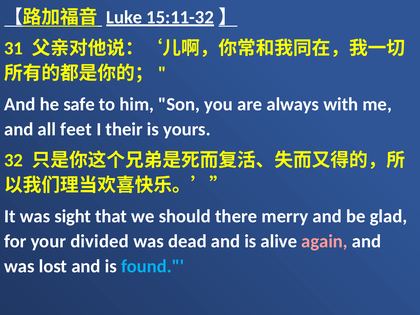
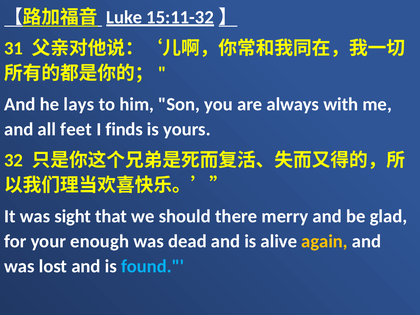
safe: safe -> lays
their: their -> finds
divided: divided -> enough
again colour: pink -> yellow
